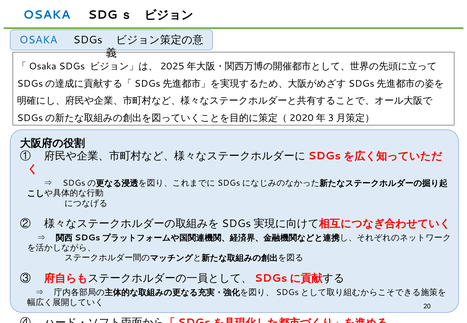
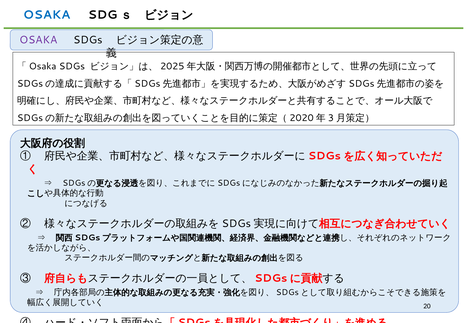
OSAKA at (38, 40) colour: blue -> purple
